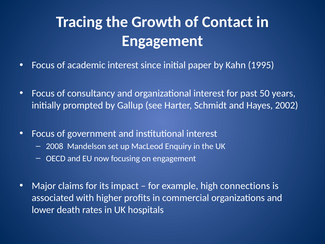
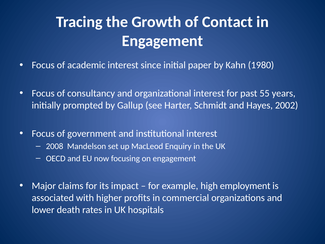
1995: 1995 -> 1980
50: 50 -> 55
connections: connections -> employment
